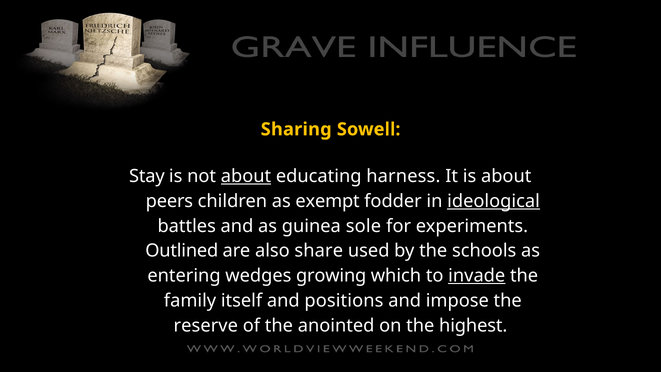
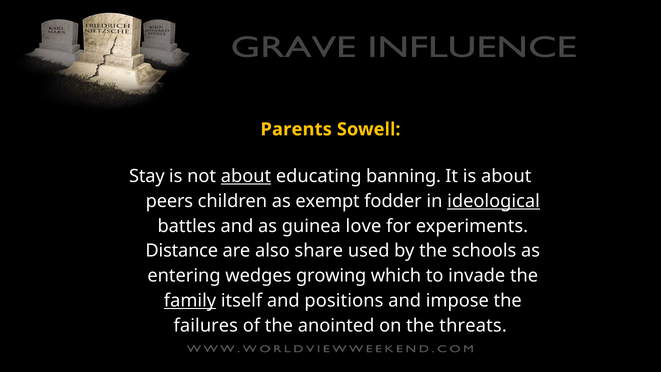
Sharing: Sharing -> Parents
harness: harness -> banning
sole: sole -> love
Outlined: Outlined -> Distance
invade underline: present -> none
family underline: none -> present
reserve: reserve -> failures
highest: highest -> threats
